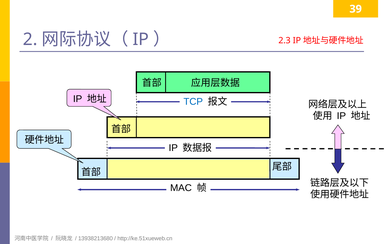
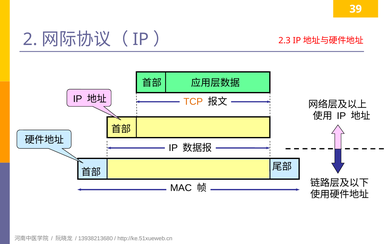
TCP colour: blue -> orange
